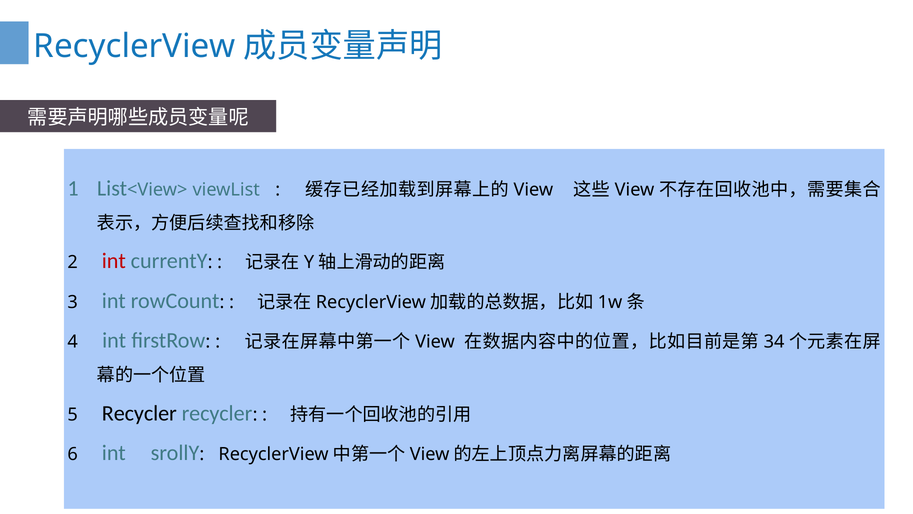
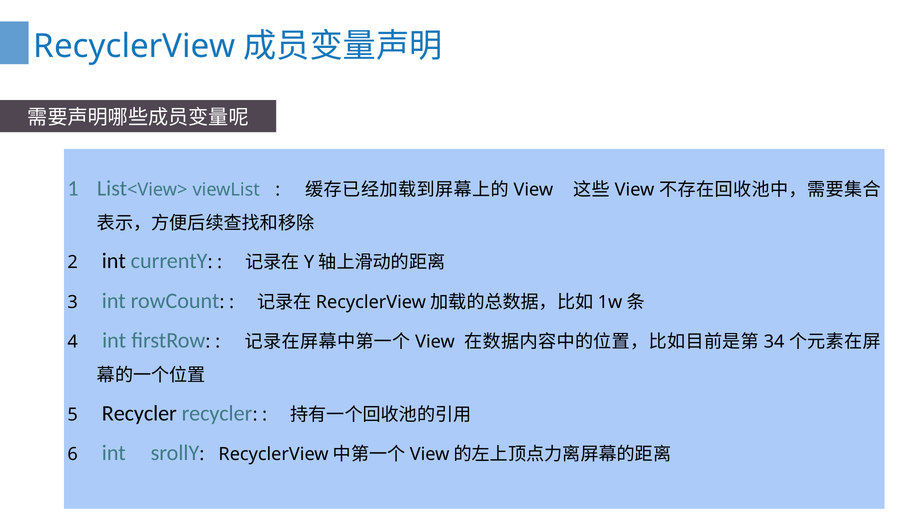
int at (114, 261) colour: red -> black
